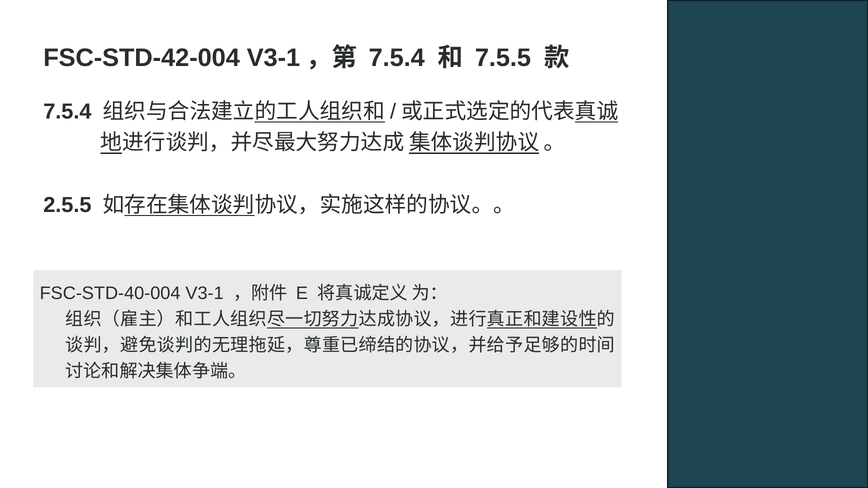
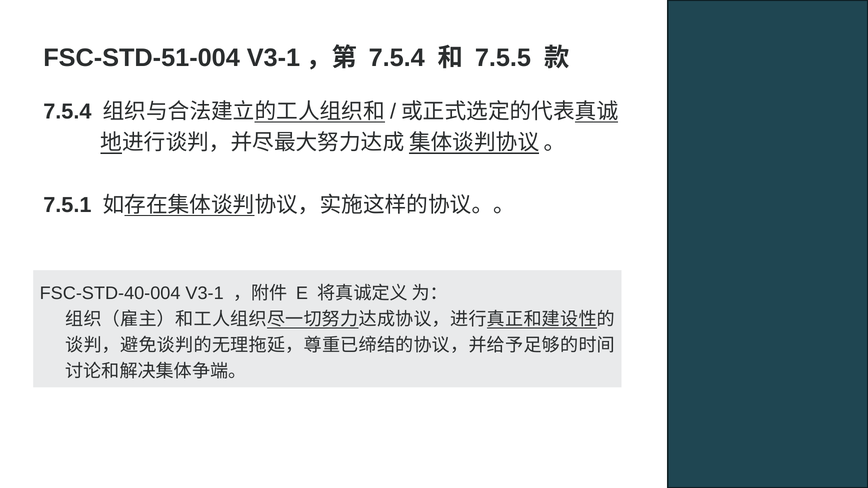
FSC-STD-42-004: FSC-STD-42-004 -> FSC-STD-51-004
2.5.5: 2.5.5 -> 7.5.1
